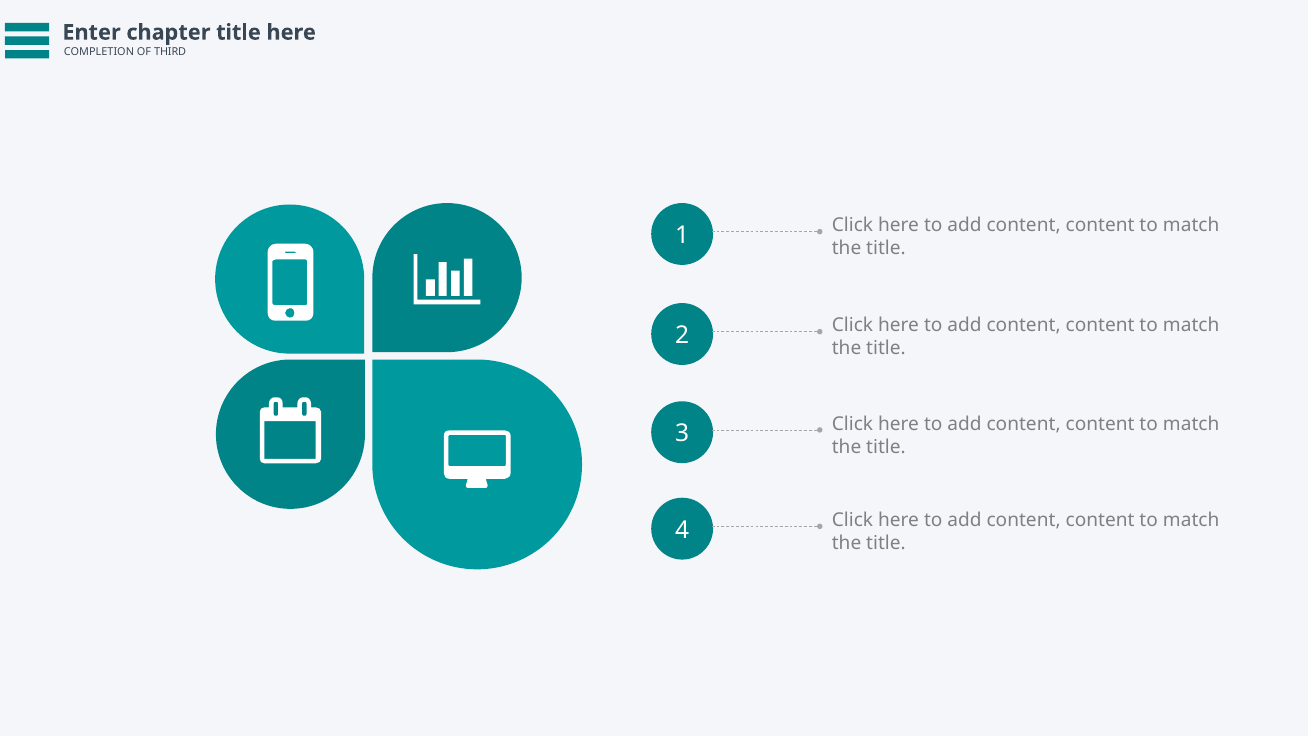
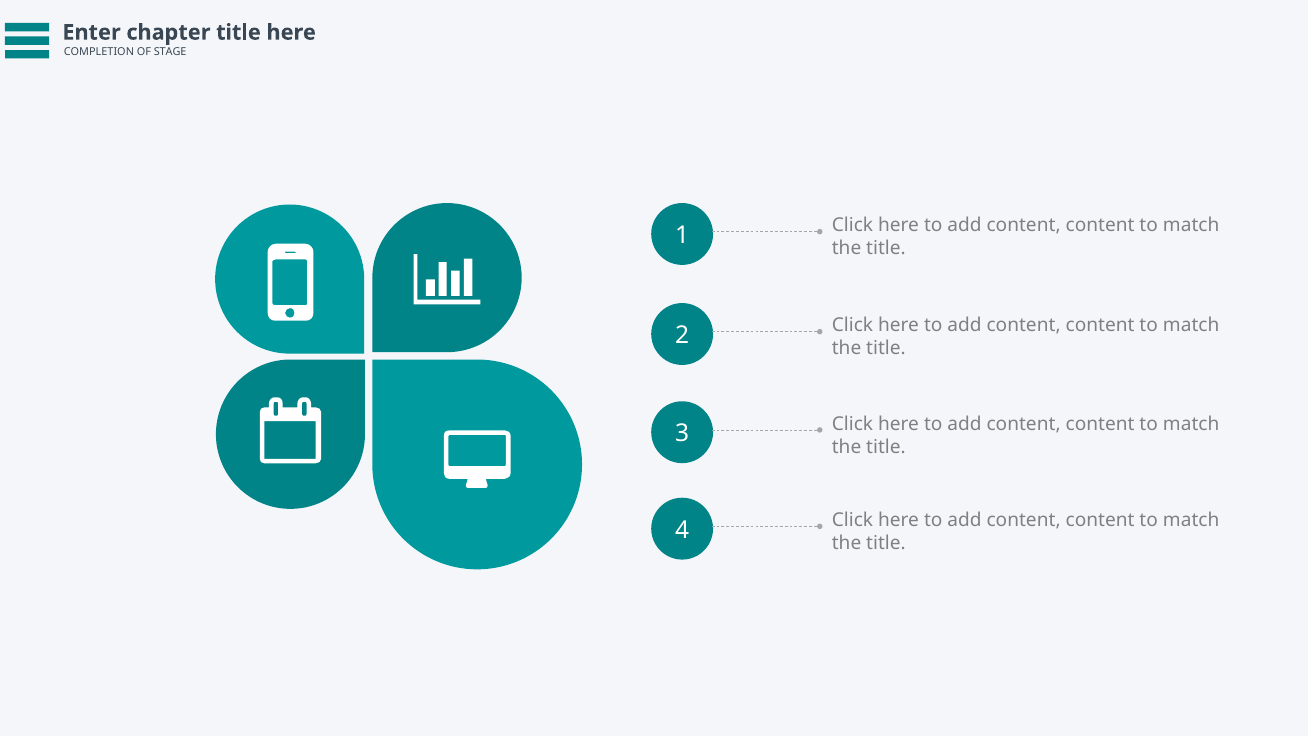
THIRD: THIRD -> STAGE
